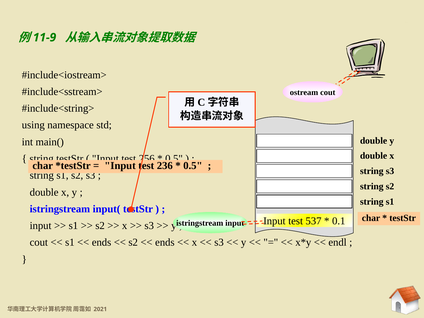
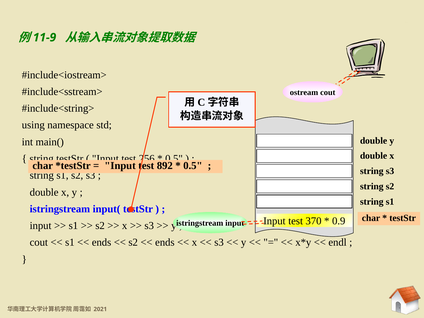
236: 236 -> 892
537: 537 -> 370
0.1: 0.1 -> 0.9
